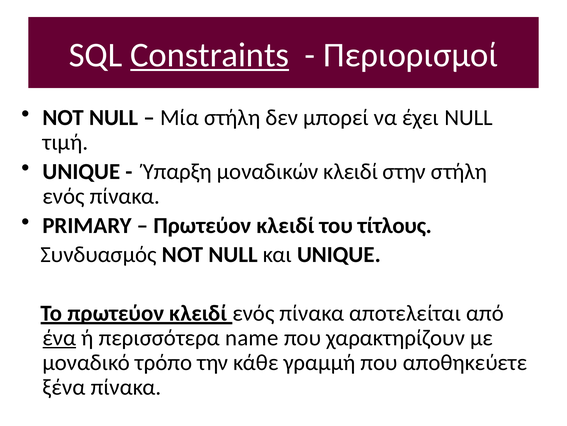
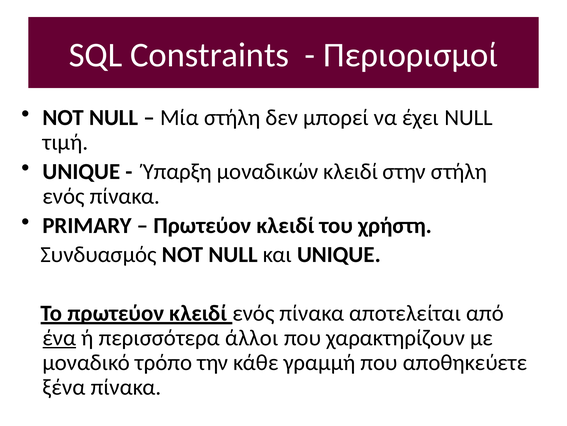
Constraints underline: present -> none
τίτλους: τίτλους -> χρήστη
name: name -> άλλοι
